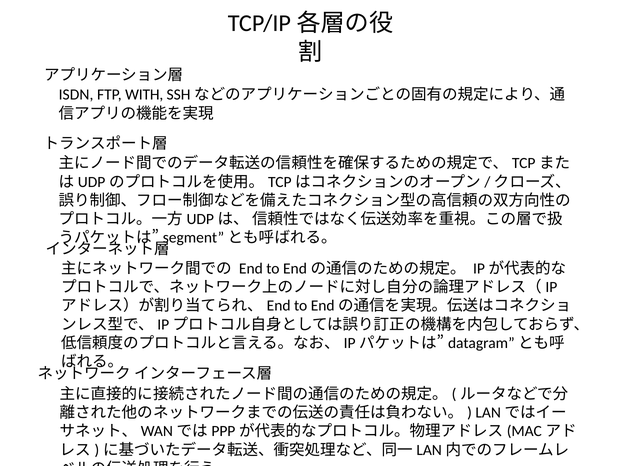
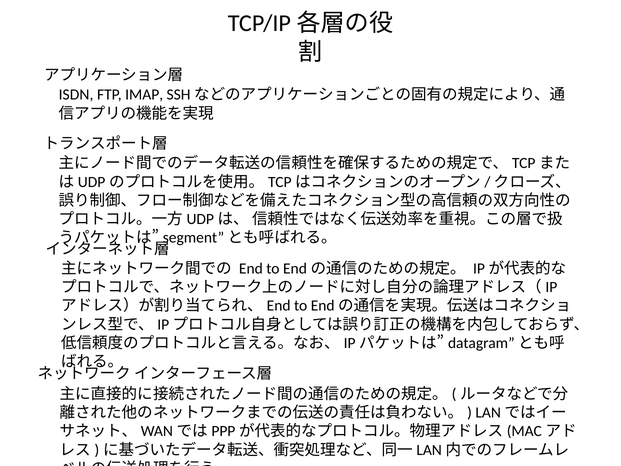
WITH: WITH -> IMAP
